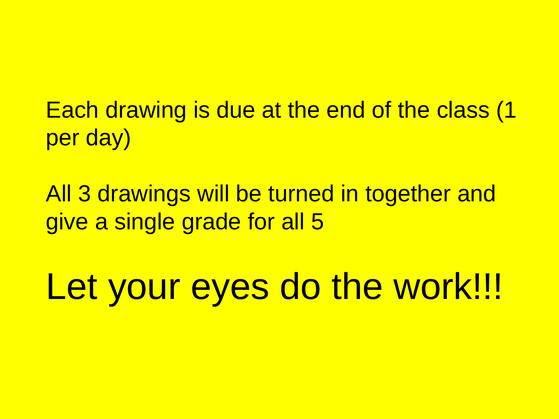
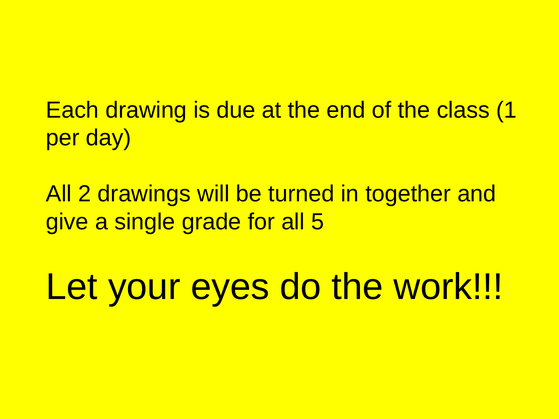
3: 3 -> 2
